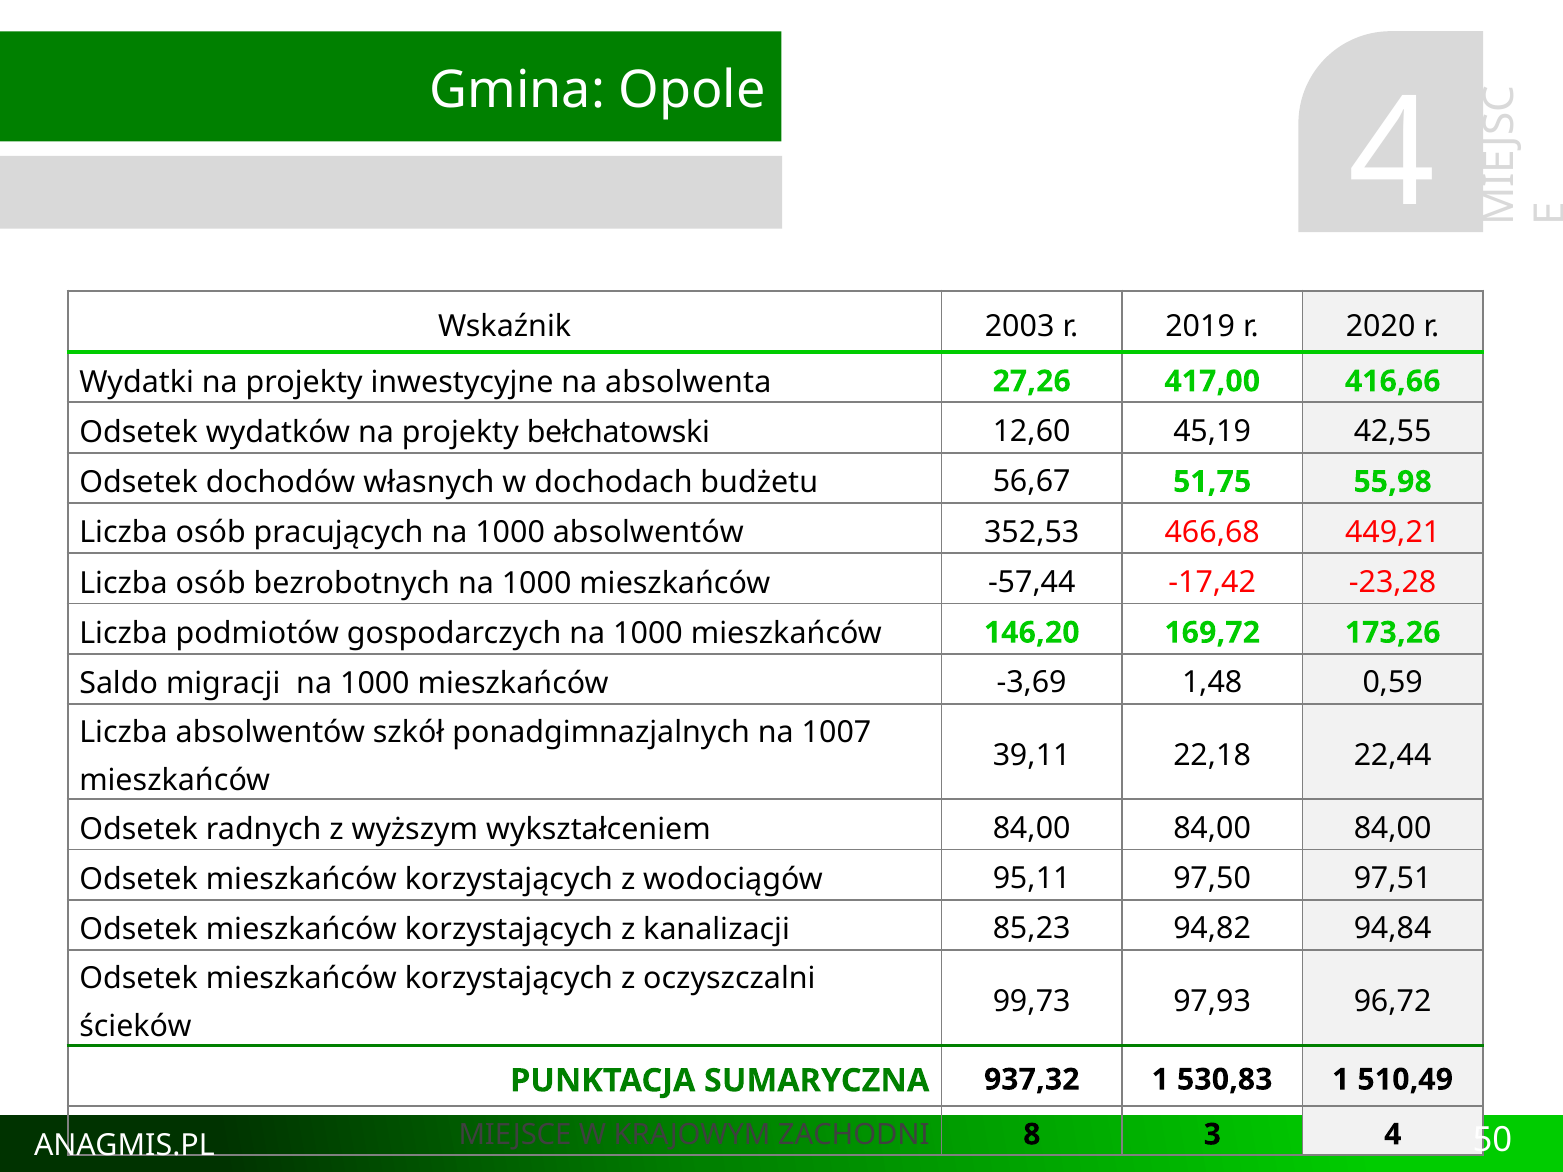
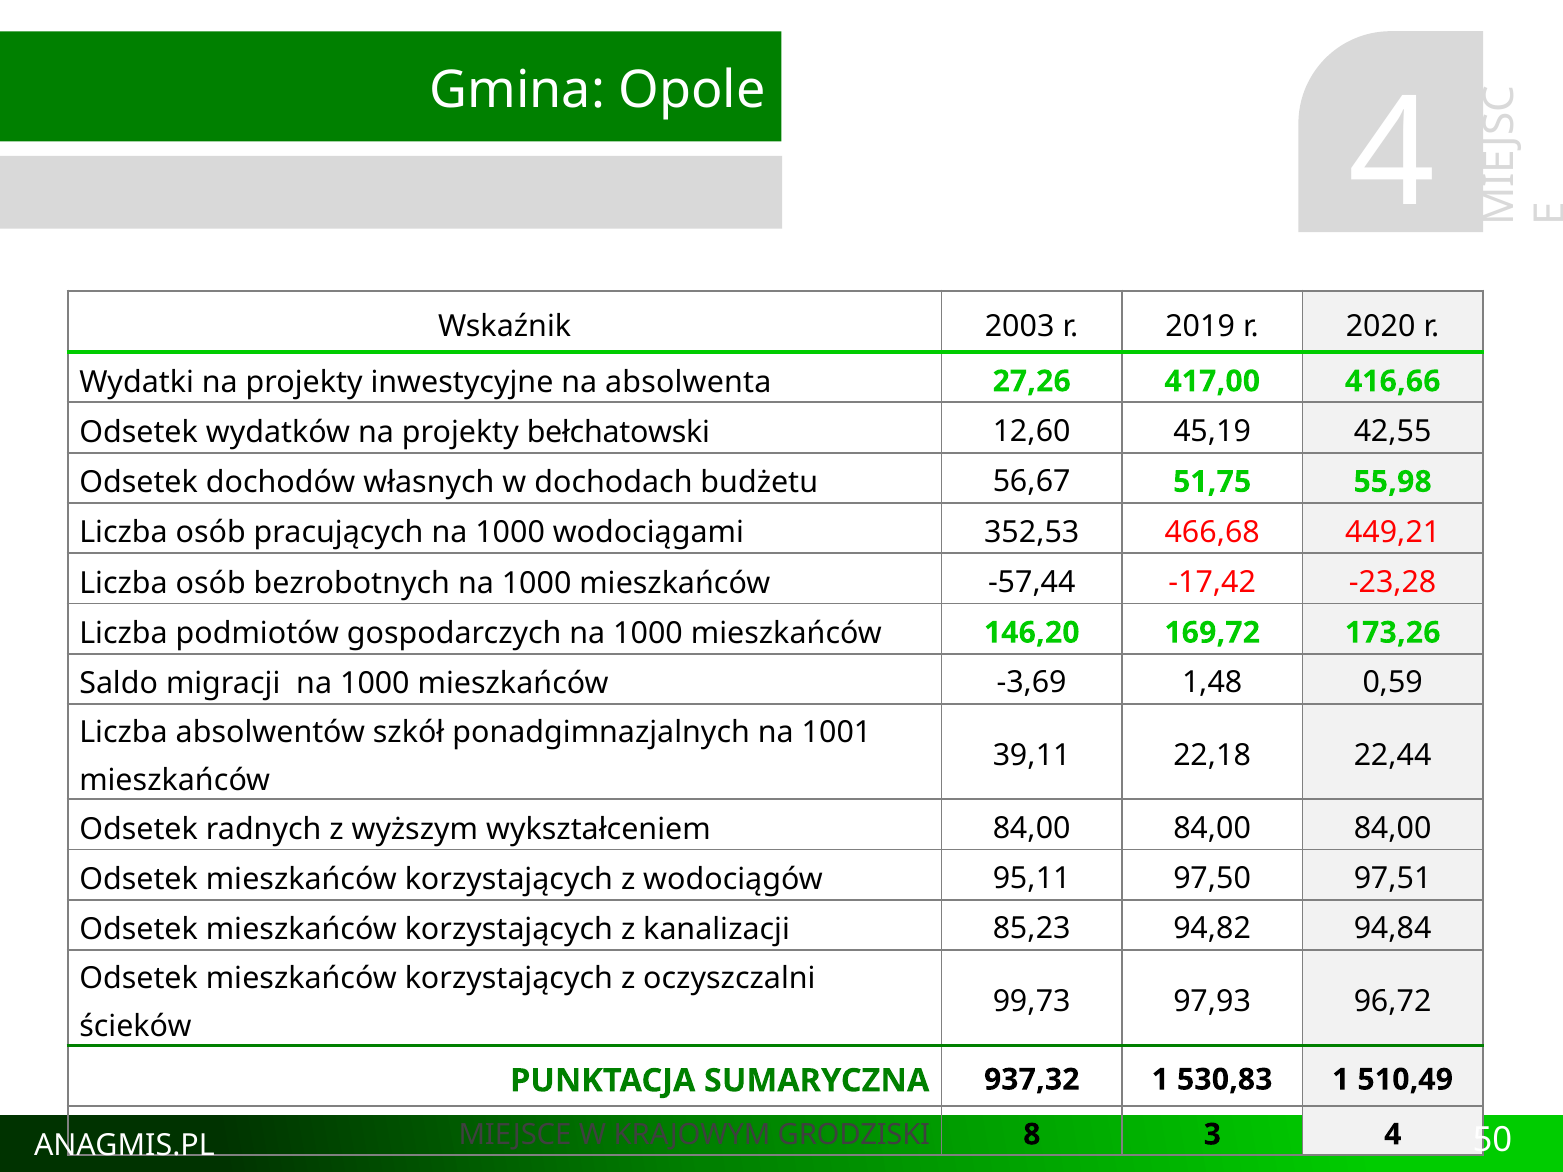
1000 absolwentów: absolwentów -> wodociągami
1007: 1007 -> 1001
ZACHODNI: ZACHODNI -> GRODZISKI
